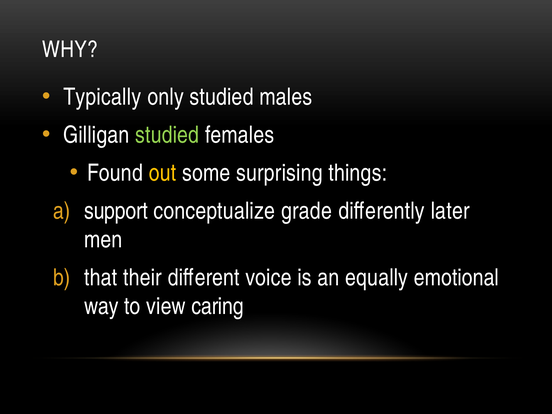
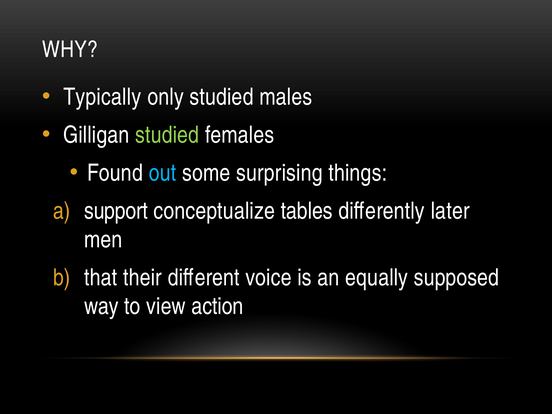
out colour: yellow -> light blue
grade: grade -> tables
emotional: emotional -> supposed
caring: caring -> action
